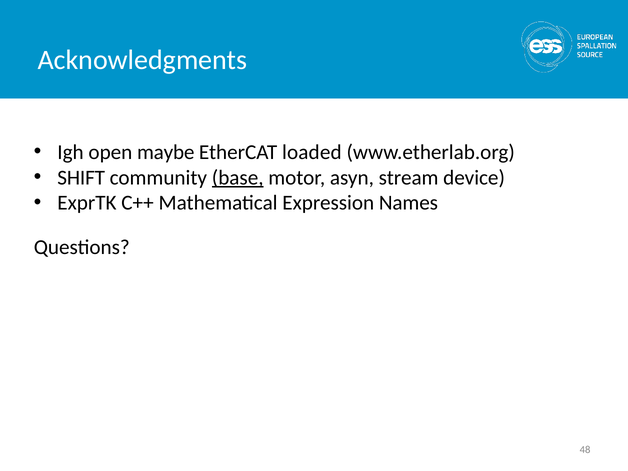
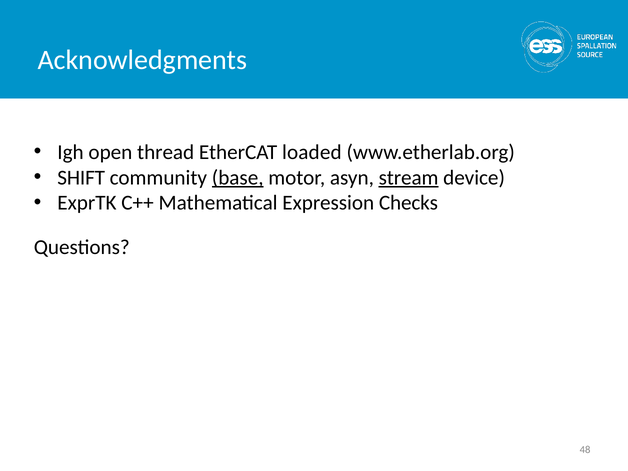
maybe: maybe -> thread
stream underline: none -> present
Names: Names -> Checks
